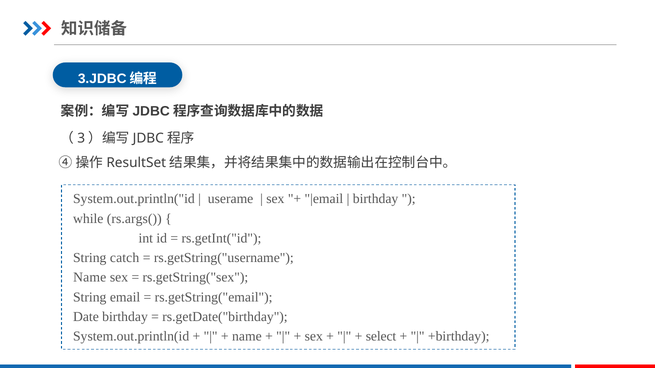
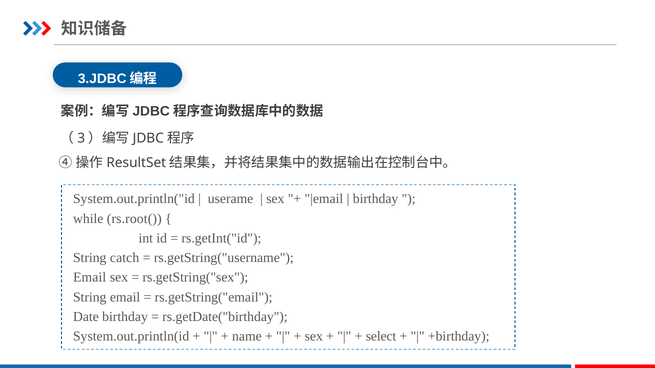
rs.args(: rs.args( -> rs.root(
Name at (90, 278): Name -> Email
